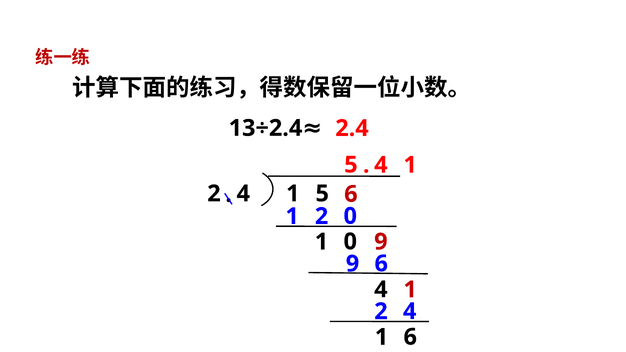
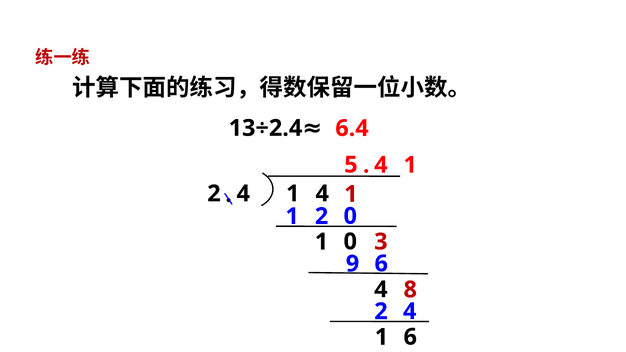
2.4: 2.4 -> 6.4
5 at (322, 194): 5 -> 4
6 at (351, 194): 6 -> 1
1 9: 9 -> 3
4 1: 1 -> 8
